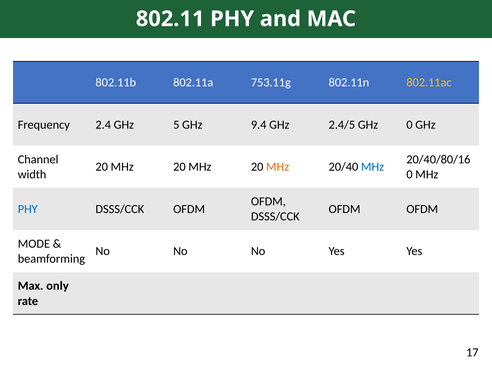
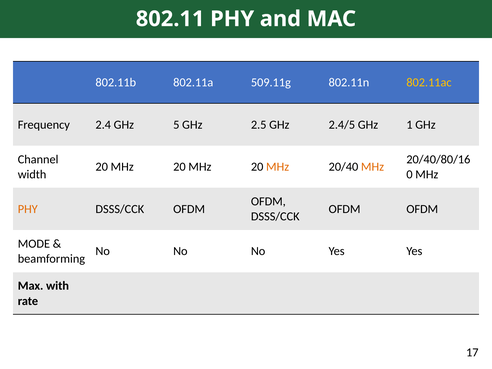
753.11g: 753.11g -> 509.11g
9.4: 9.4 -> 2.5
GHz 0: 0 -> 1
MHz at (373, 167) colour: blue -> orange
PHY at (28, 209) colour: blue -> orange
only: only -> with
